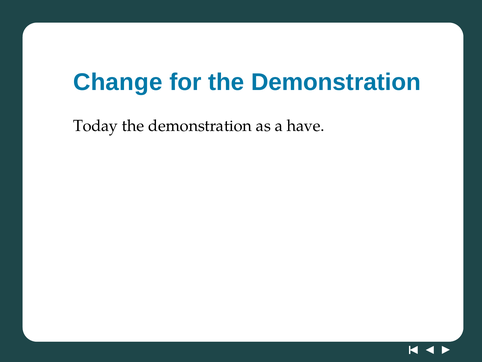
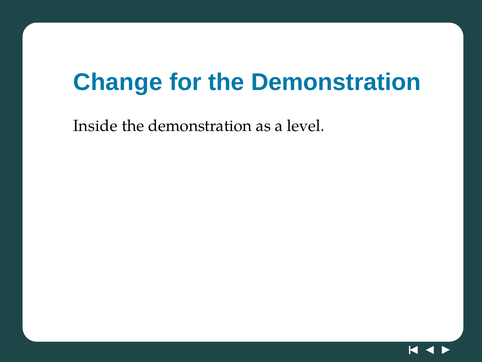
Today: Today -> Inside
have: have -> level
